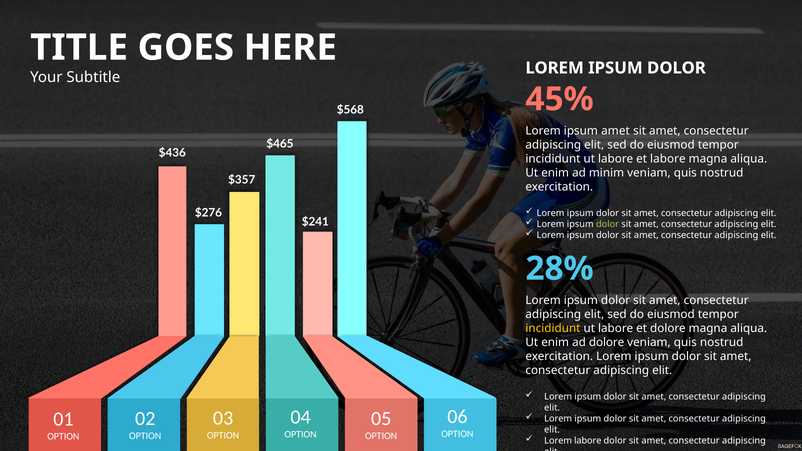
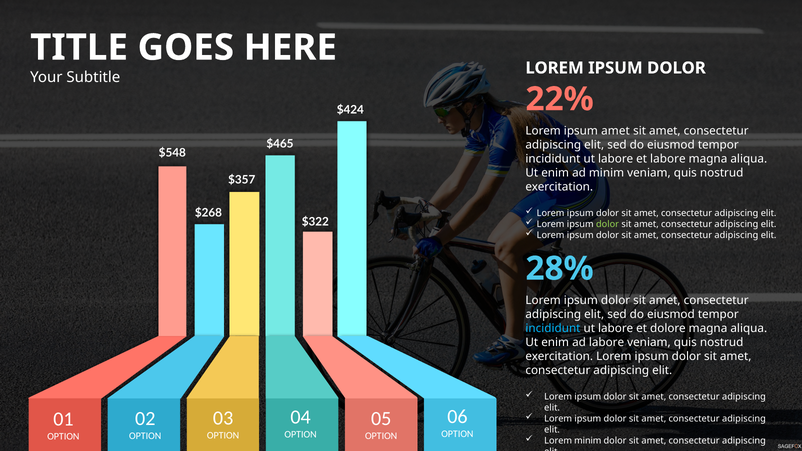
45%: 45% -> 22%
$568: $568 -> $424
$436: $436 -> $548
$276: $276 -> $268
$241: $241 -> $322
incididunt at (553, 328) colour: yellow -> light blue
ad dolore: dolore -> labore
Lorem labore: labore -> minim
